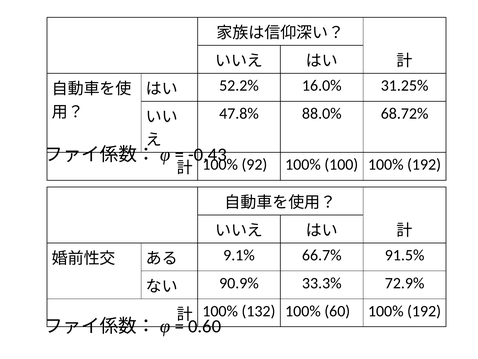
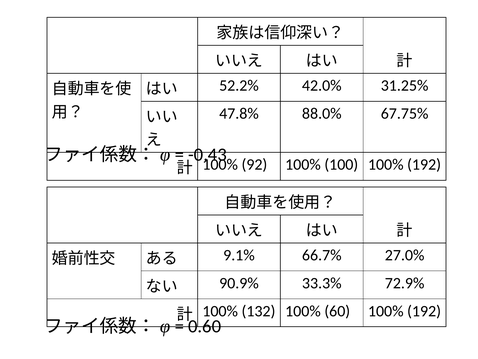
16.0%: 16.0% -> 42.0%
68.72%: 68.72% -> 67.75%
91.5%: 91.5% -> 27.0%
